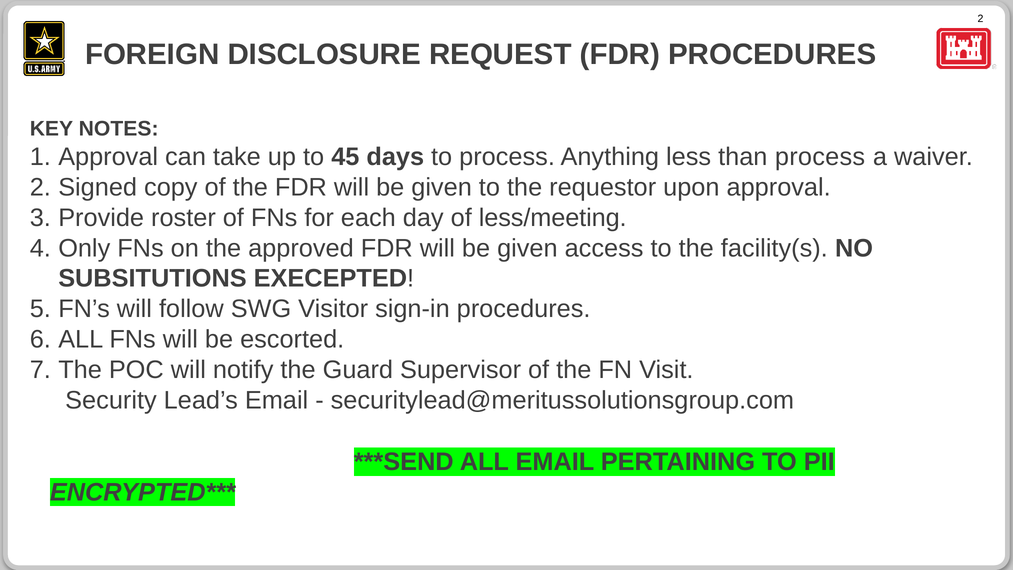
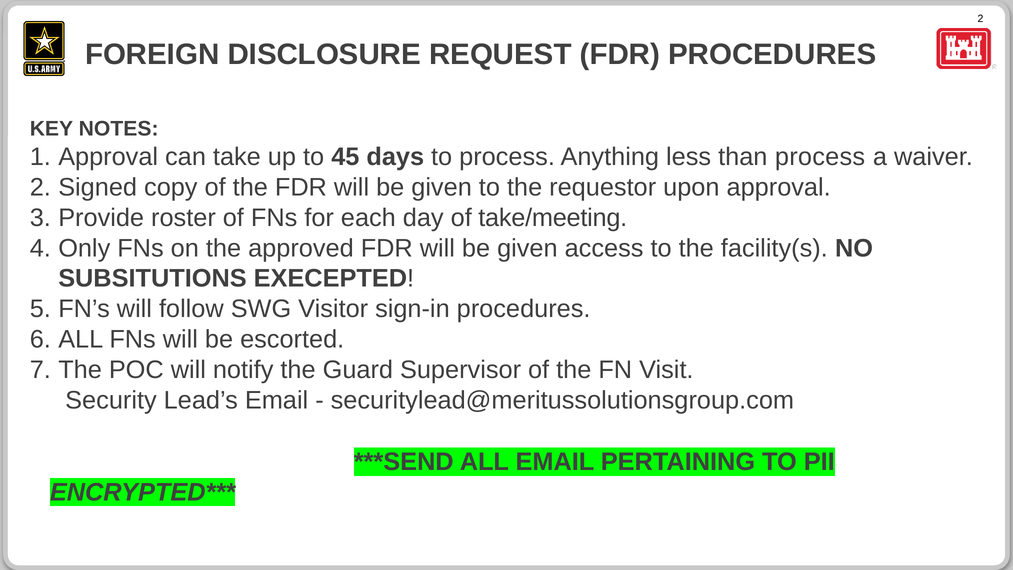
less/meeting: less/meeting -> take/meeting
